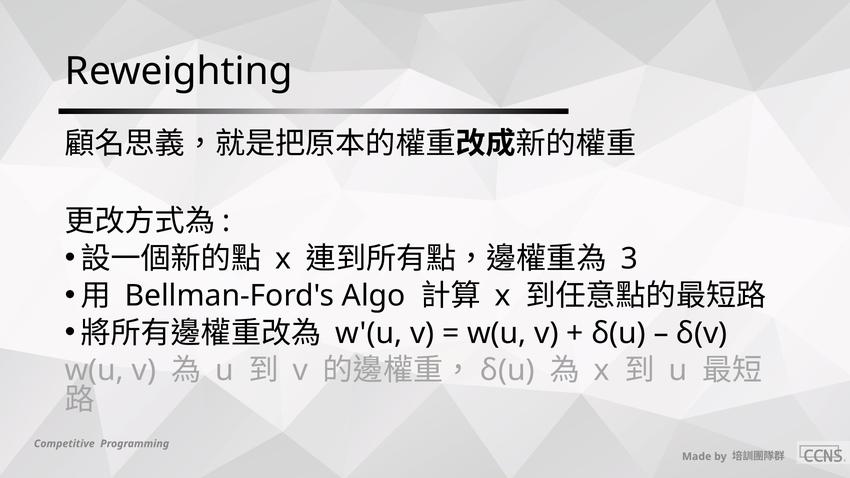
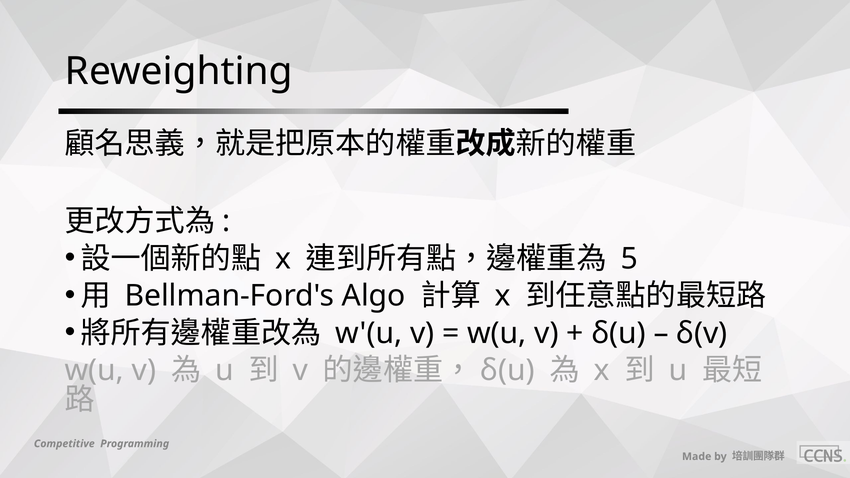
3: 3 -> 5
